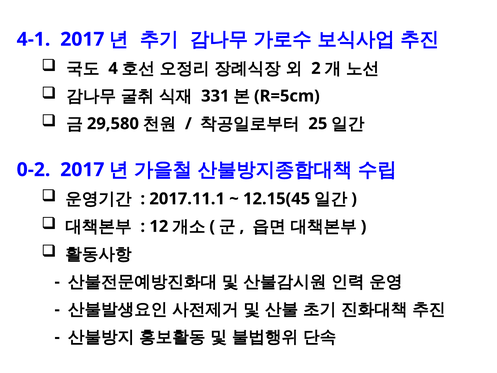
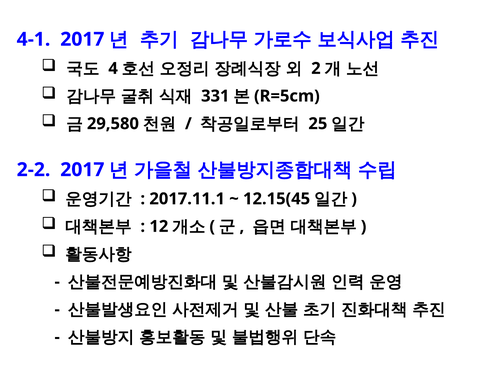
0-2: 0-2 -> 2-2
